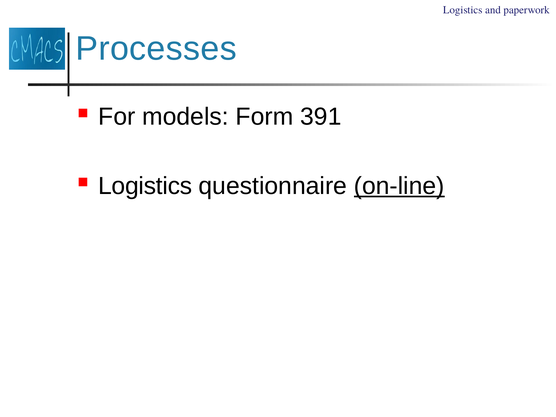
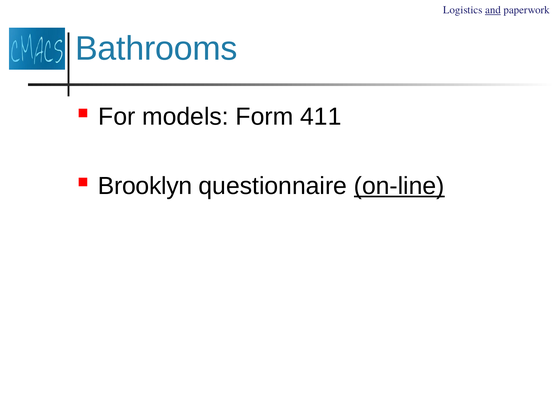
and underline: none -> present
Processes: Processes -> Bathrooms
391: 391 -> 411
Logistics at (145, 186): Logistics -> Brooklyn
